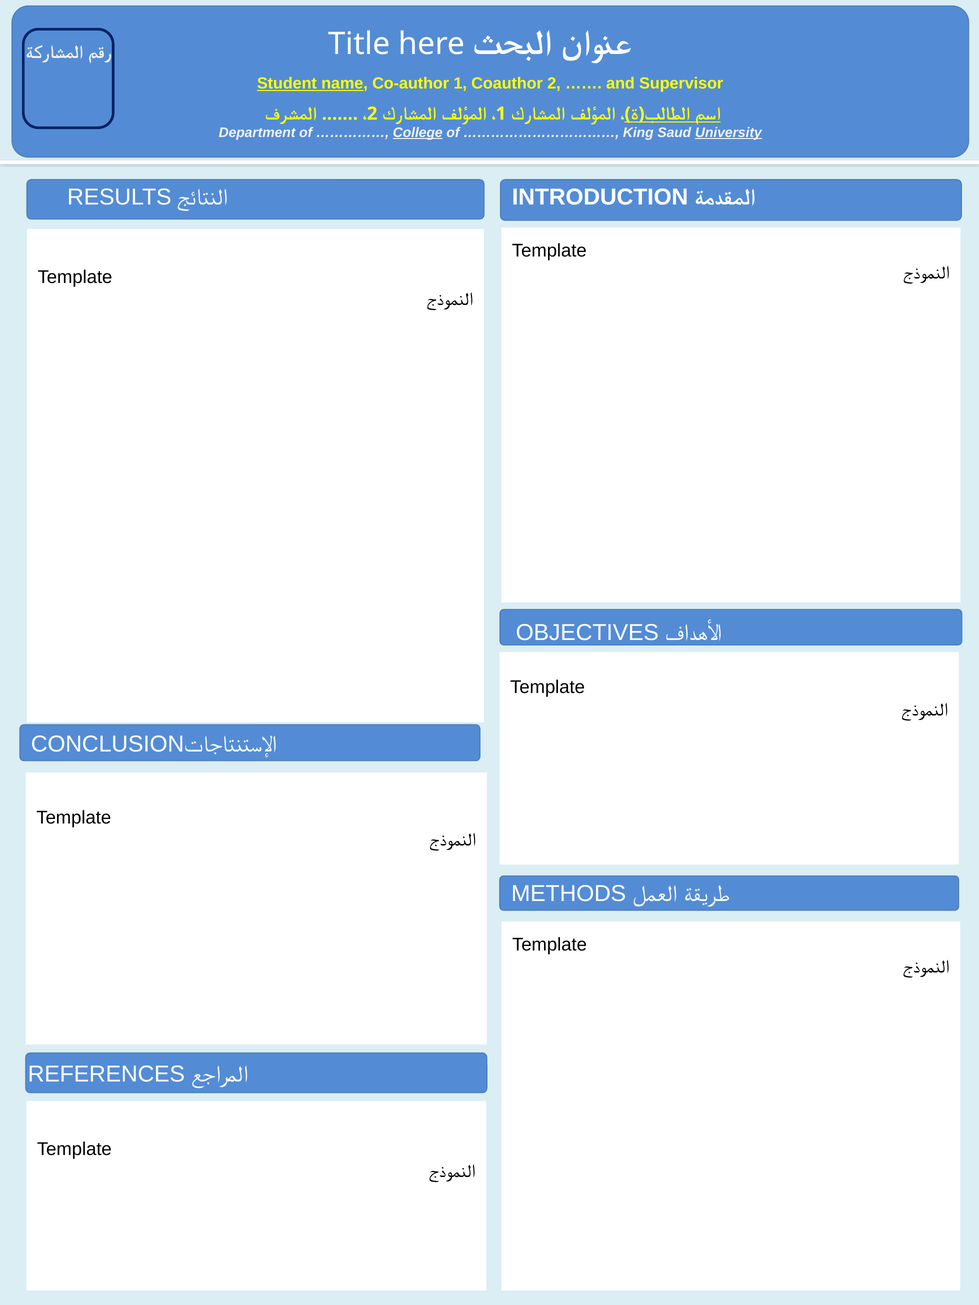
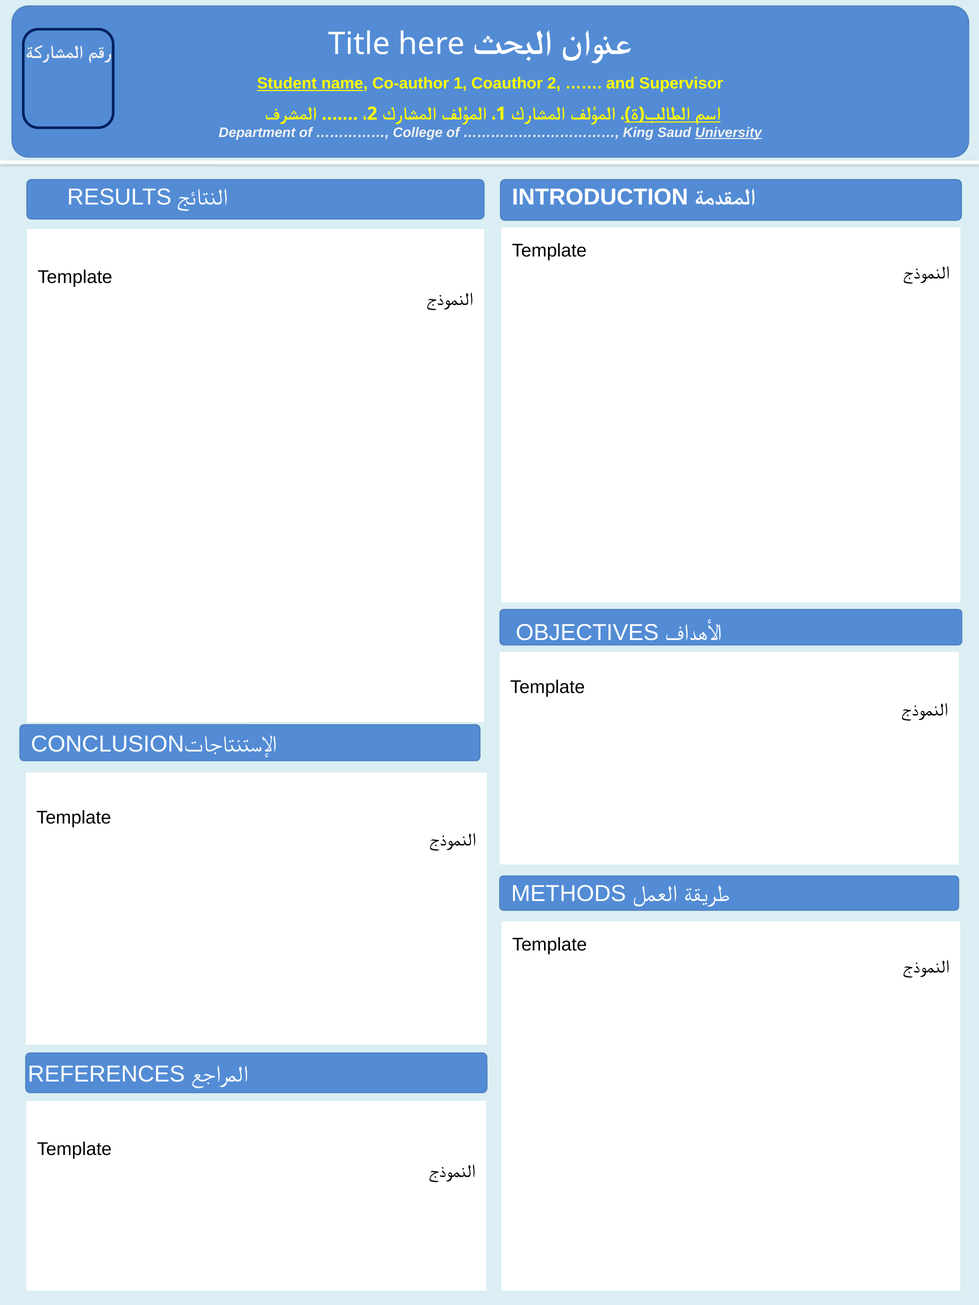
College underline: present -> none
